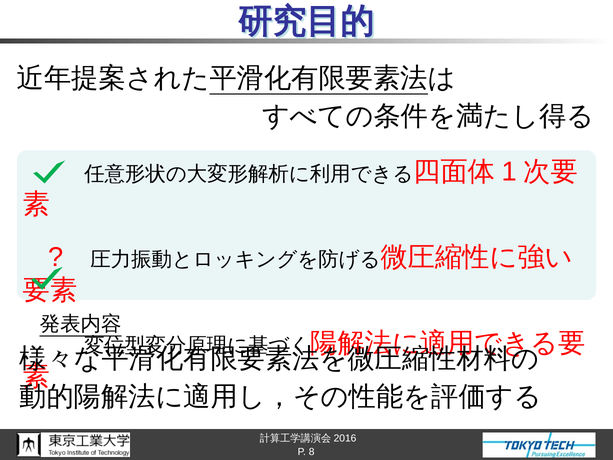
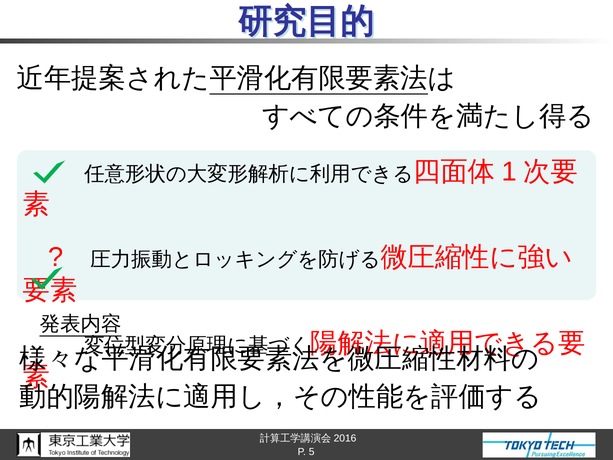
8: 8 -> 5
